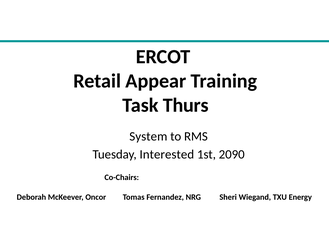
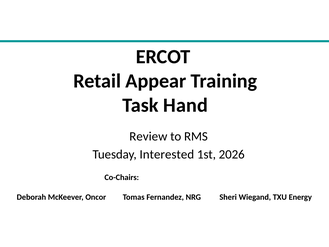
Thurs: Thurs -> Hand
System: System -> Review
2090: 2090 -> 2026
